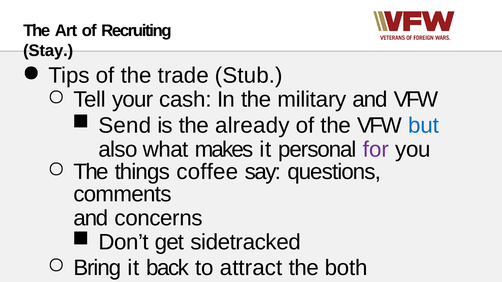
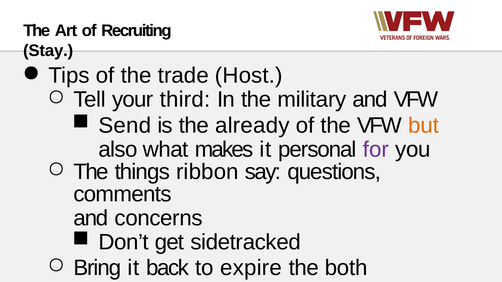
Stub: Stub -> Host
cash: cash -> third
but colour: blue -> orange
coffee: coffee -> ribbon
attract: attract -> expire
